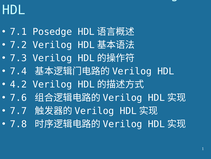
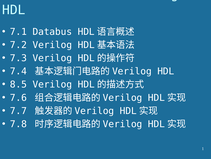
Posedge: Posedge -> Databus
4.2: 4.2 -> 8.5
